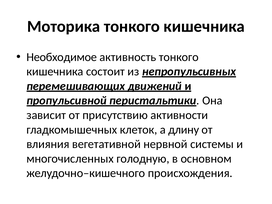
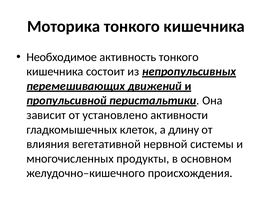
присутствию: присутствию -> установлено
голодную: голодную -> продукты
